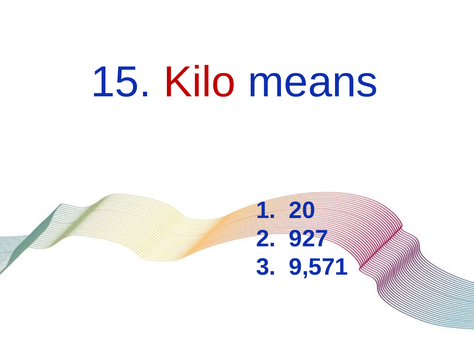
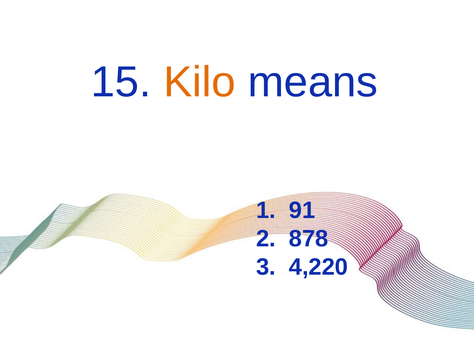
Kilo colour: red -> orange
20: 20 -> 91
927: 927 -> 878
9,571: 9,571 -> 4,220
